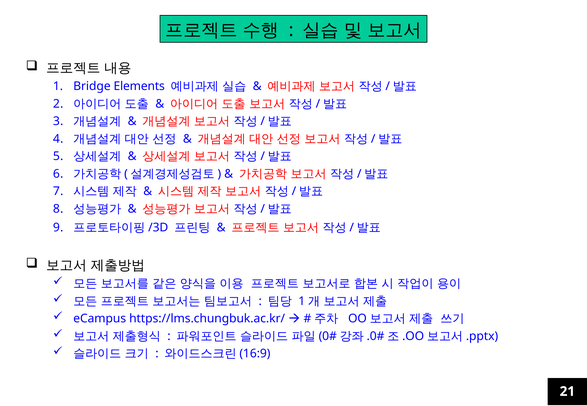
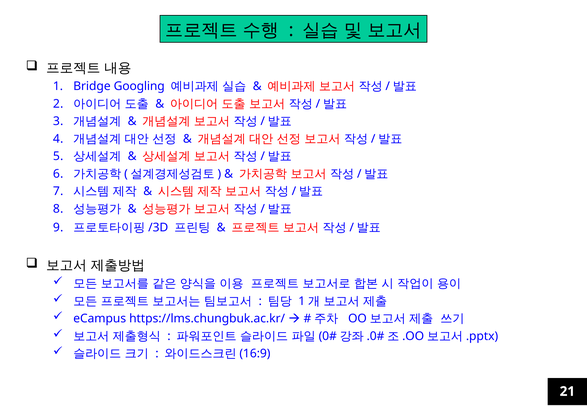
Elements: Elements -> Googling
